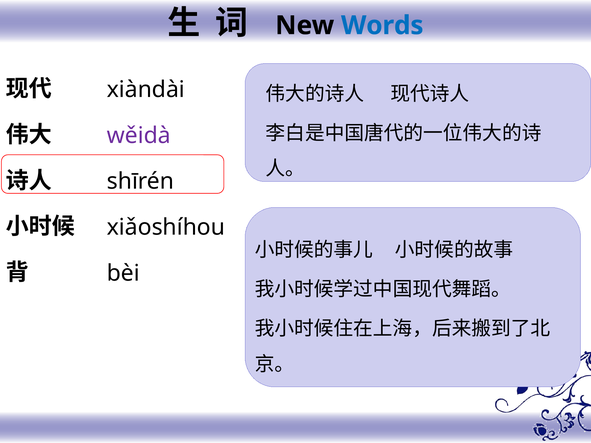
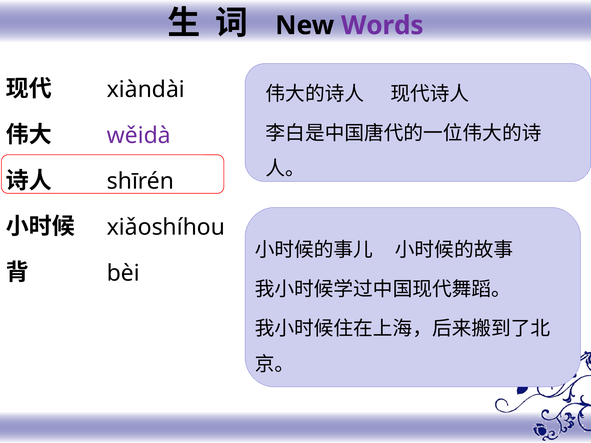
Words colour: blue -> purple
